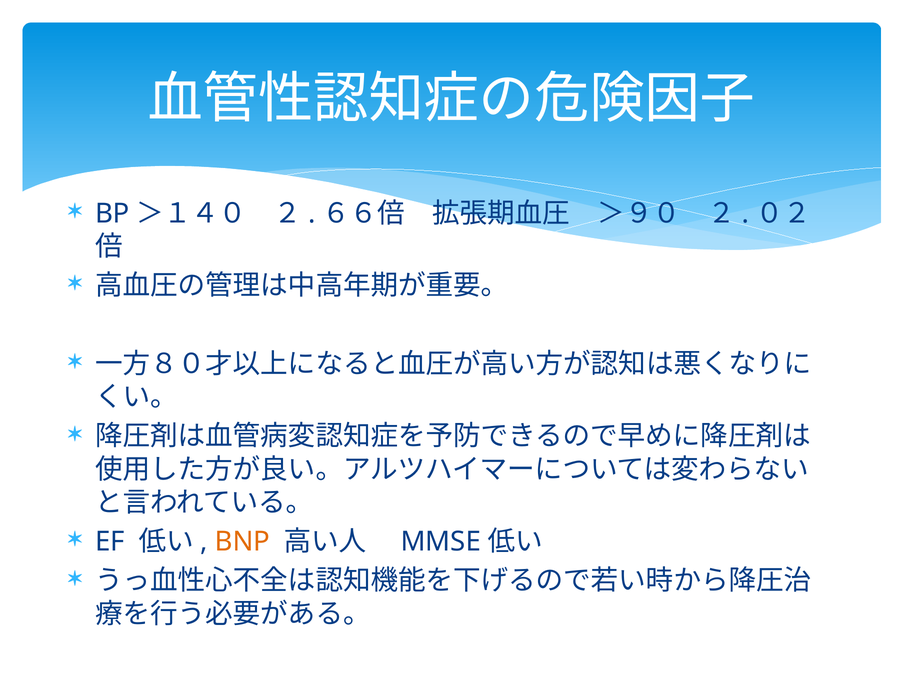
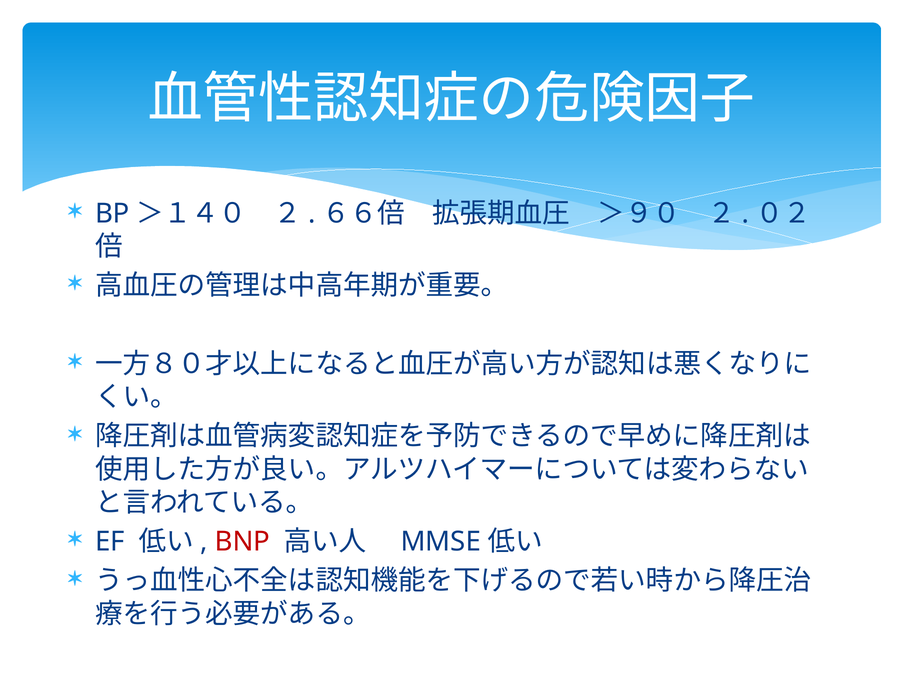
BNP colour: orange -> red
